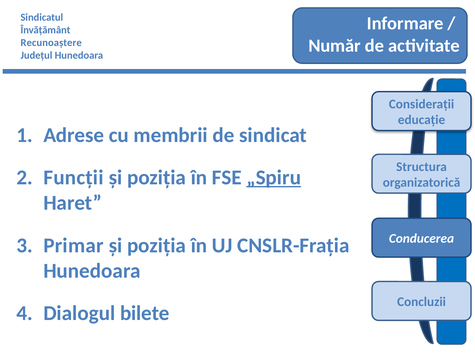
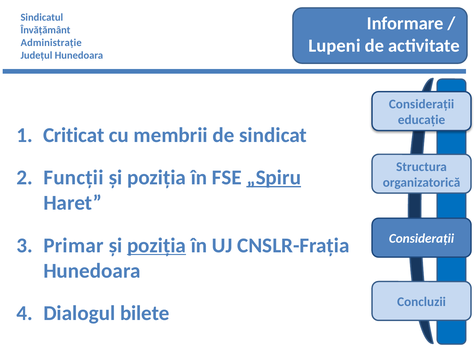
Număr: Număr -> Lupeni
Recunoaștere: Recunoaștere -> Administrație
Adrese: Adrese -> Criticat
Conducerea at (422, 239): Conducerea -> Considerații
poziția at (157, 246) underline: none -> present
